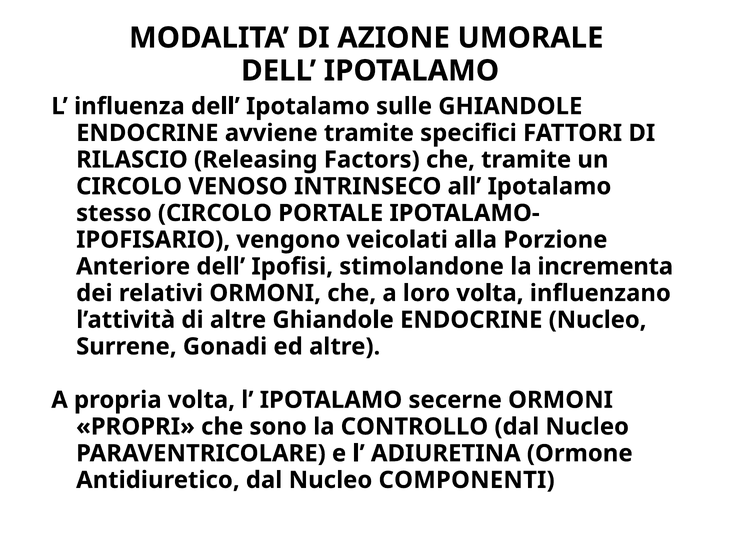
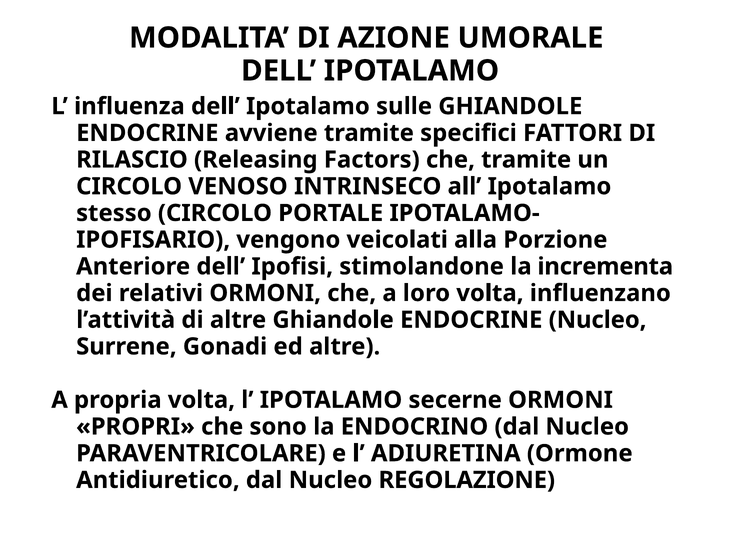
CONTROLLO: CONTROLLO -> ENDOCRINO
COMPONENTI: COMPONENTI -> REGOLAZIONE
